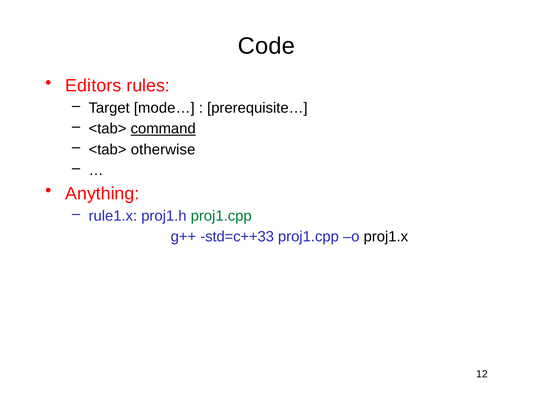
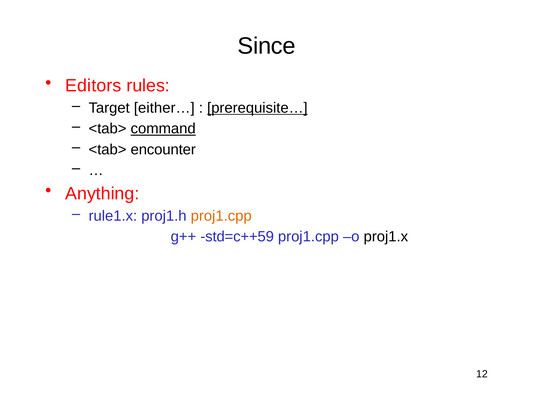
Code: Code -> Since
mode…: mode… -> either…
prerequisite… underline: none -> present
otherwise: otherwise -> encounter
proj1.cpp at (221, 216) colour: green -> orange
std=c++33: std=c++33 -> std=c++59
